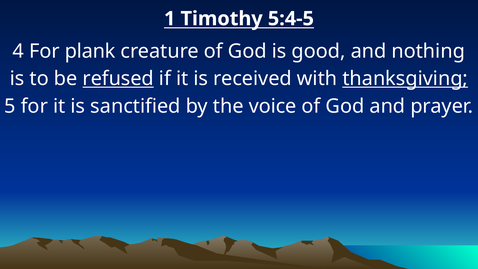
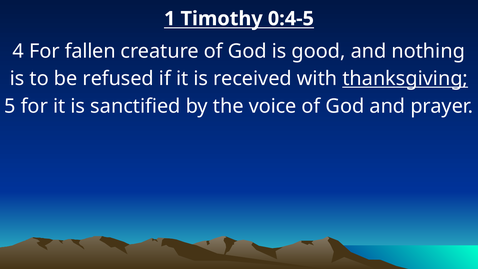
5:4-5: 5:4-5 -> 0:4-5
plank: plank -> fallen
refused underline: present -> none
